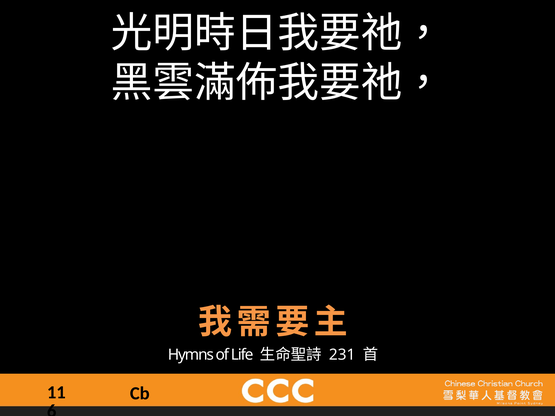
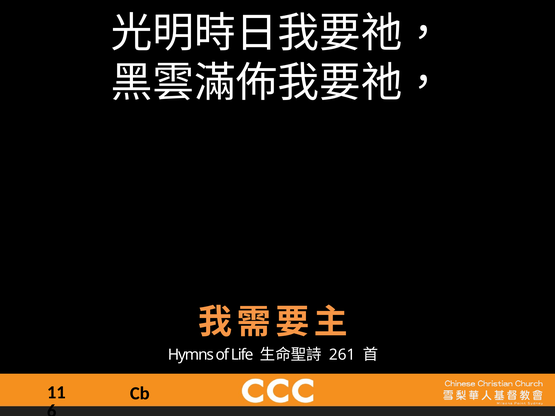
231: 231 -> 261
